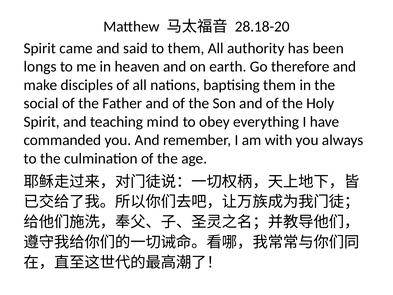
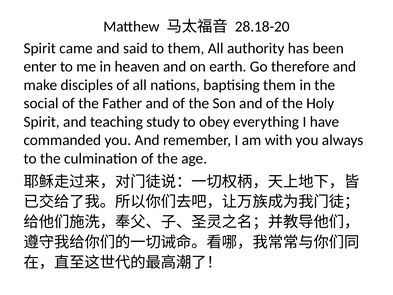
longs: longs -> enter
mind: mind -> study
